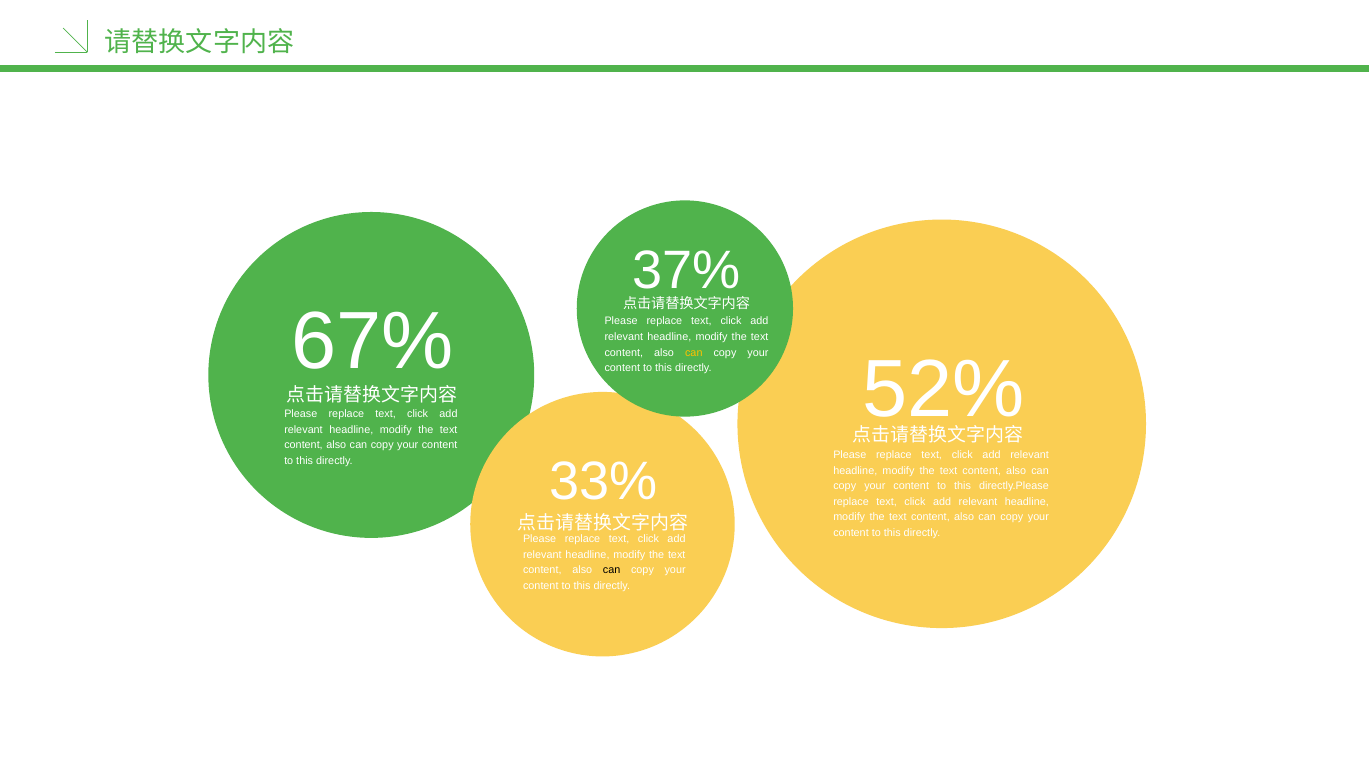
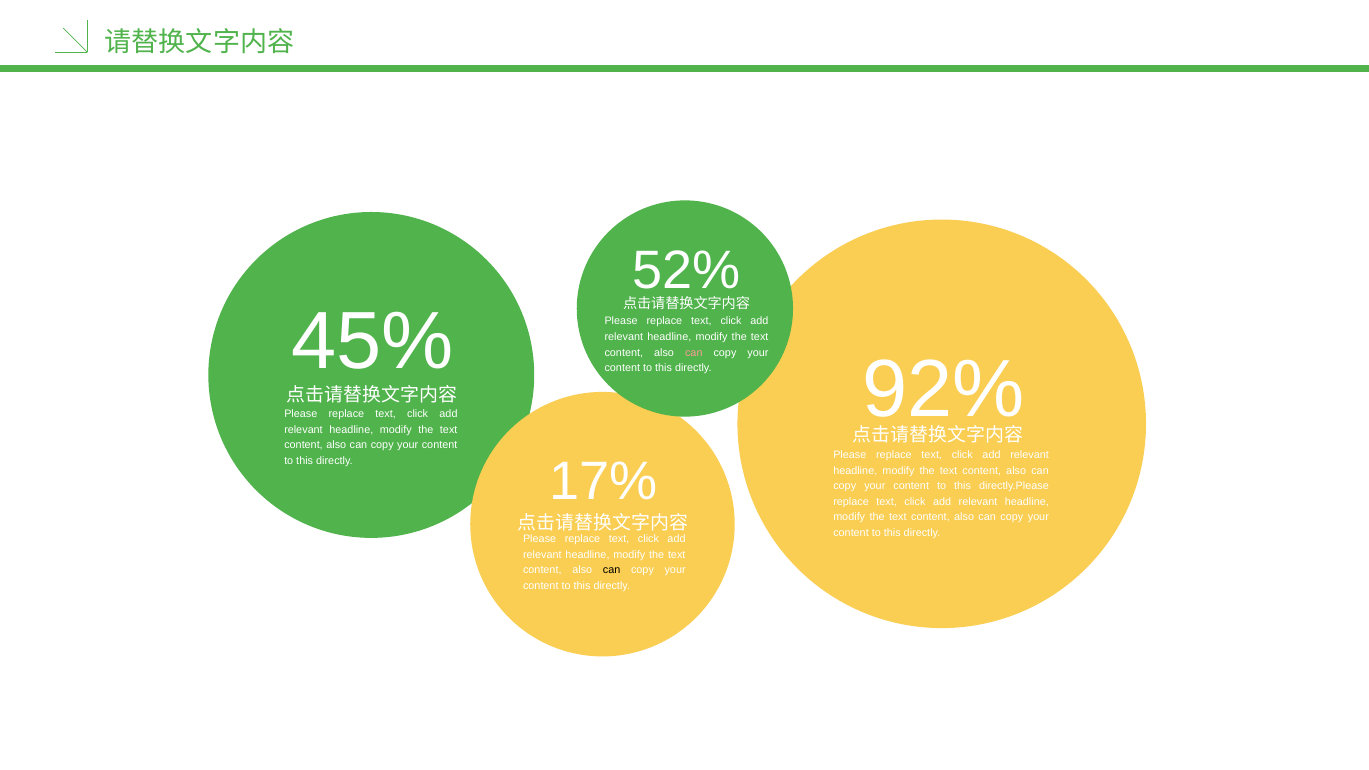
37%: 37% -> 52%
67%: 67% -> 45%
can at (694, 352) colour: yellow -> pink
52%: 52% -> 92%
33%: 33% -> 17%
